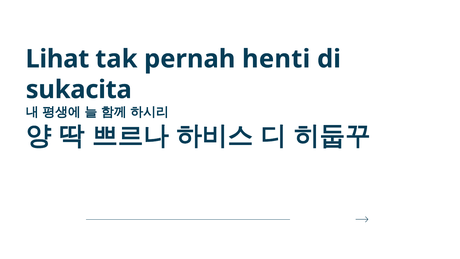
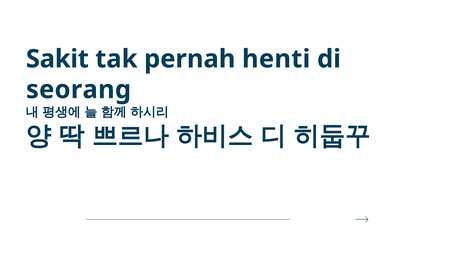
Lihat: Lihat -> Sakit
sukacita: sukacita -> seorang
